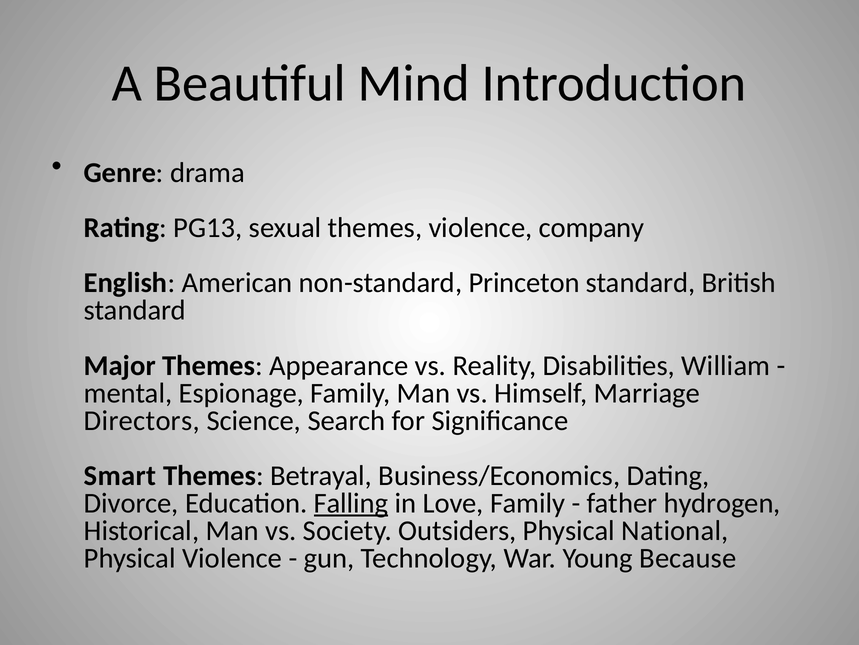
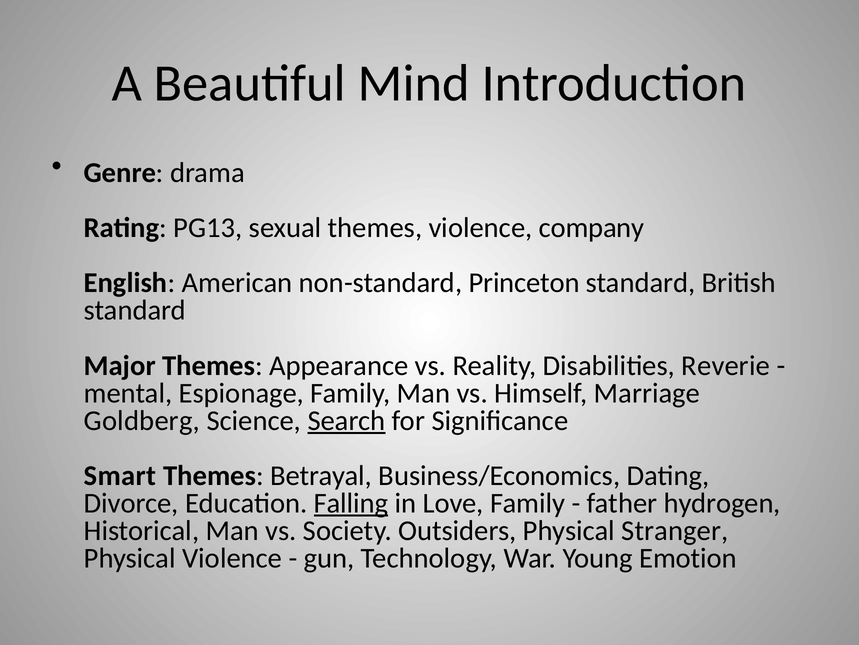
William: William -> Reverie
Directors: Directors -> Goldberg
Search underline: none -> present
National: National -> Stranger
Because: Because -> Emotion
